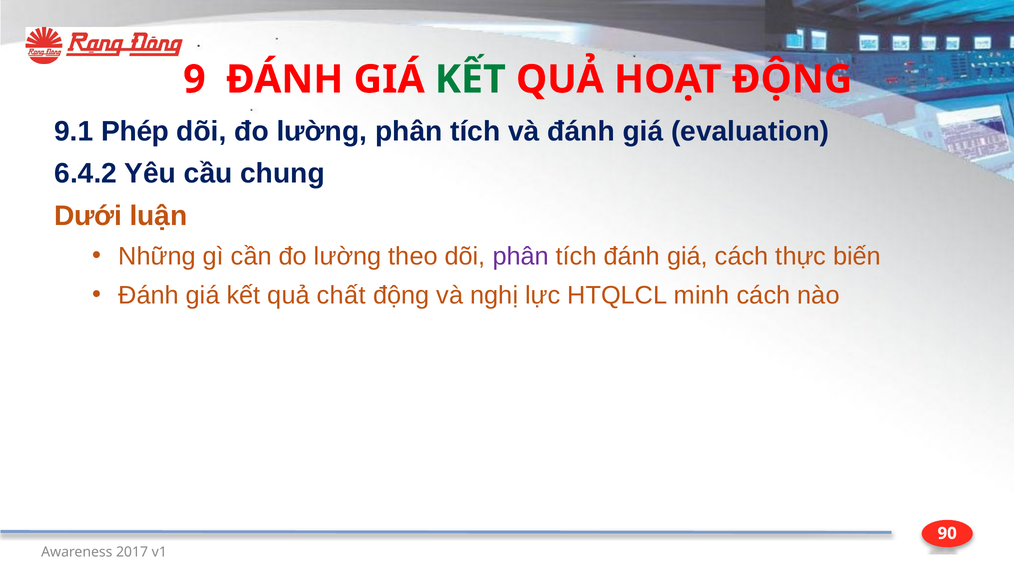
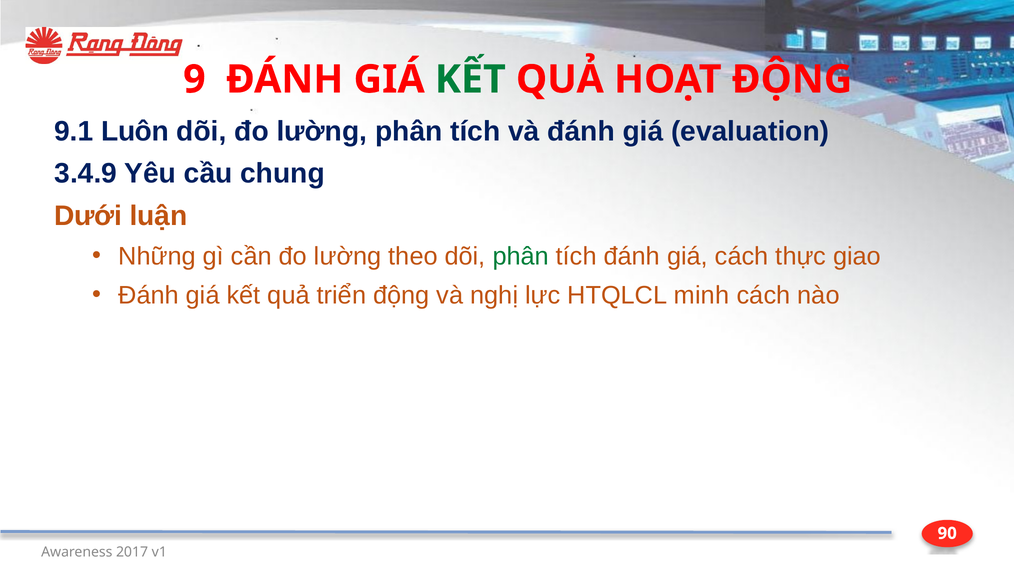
Phép: Phép -> Luôn
6.4.2: 6.4.2 -> 3.4.9
phân at (521, 256) colour: purple -> green
biến: biến -> giao
chất: chất -> triển
